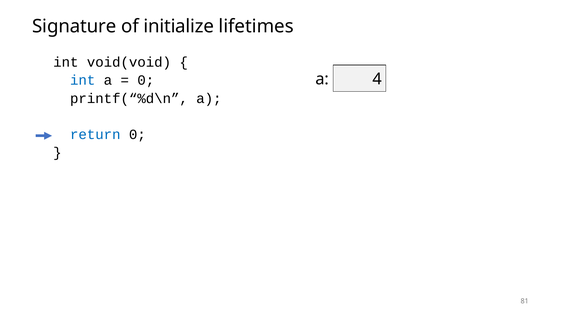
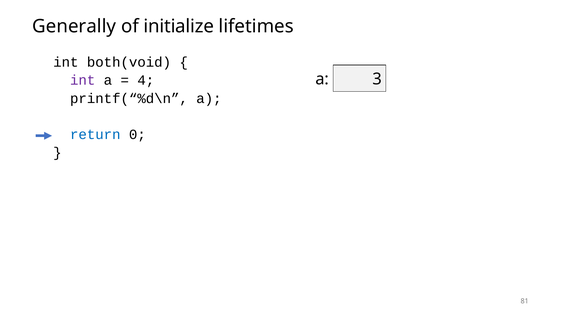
Signature: Signature -> Generally
void(void: void(void -> both(void
4: 4 -> 3
int at (83, 80) colour: blue -> purple
0 at (146, 80): 0 -> 4
